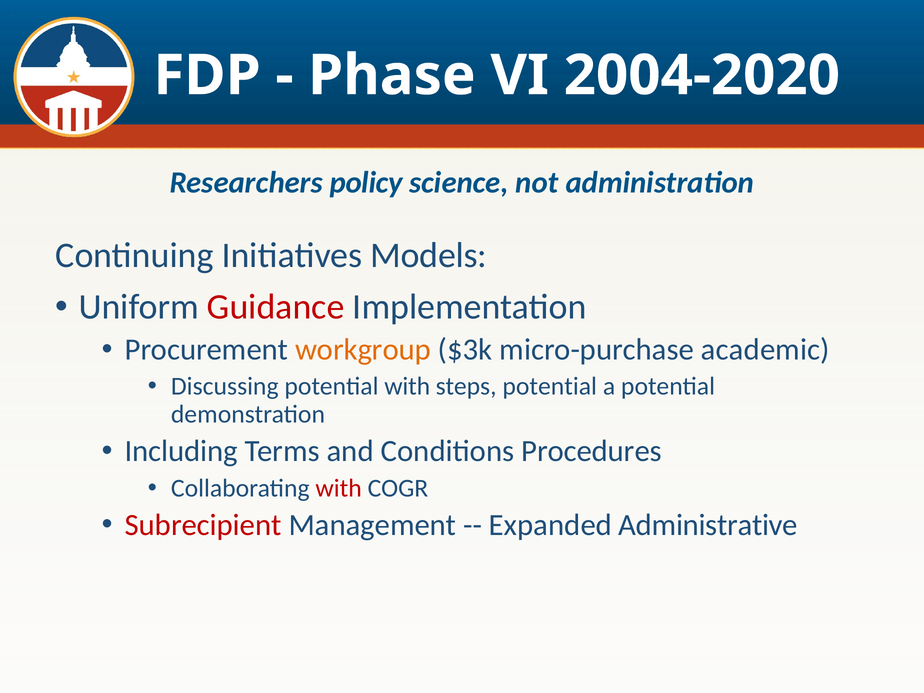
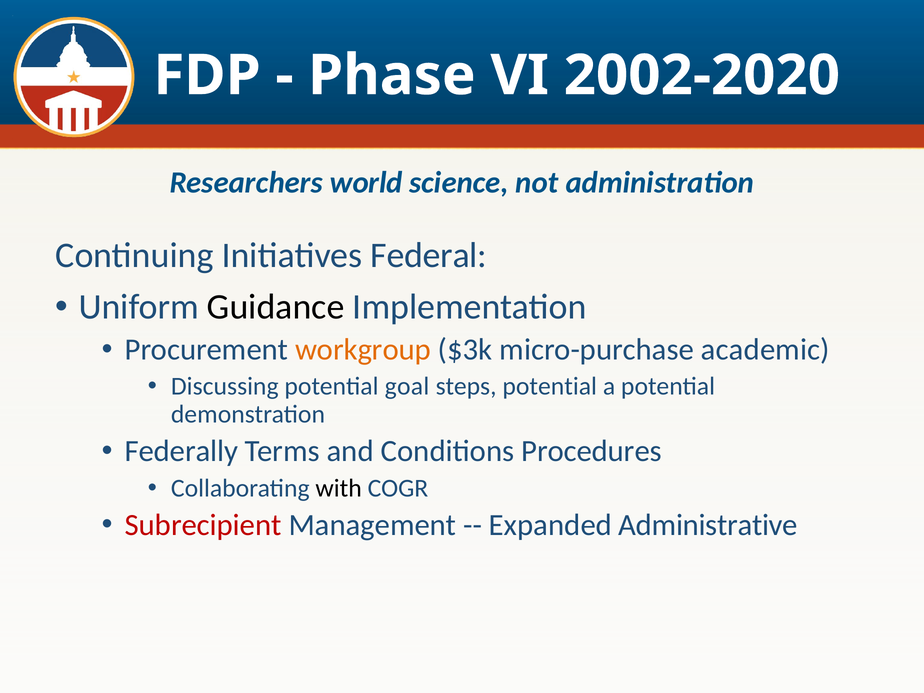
2004-2020: 2004-2020 -> 2002-2020
policy: policy -> world
Models: Models -> Federal
Guidance colour: red -> black
potential with: with -> goal
Including: Including -> Federally
with at (339, 488) colour: red -> black
